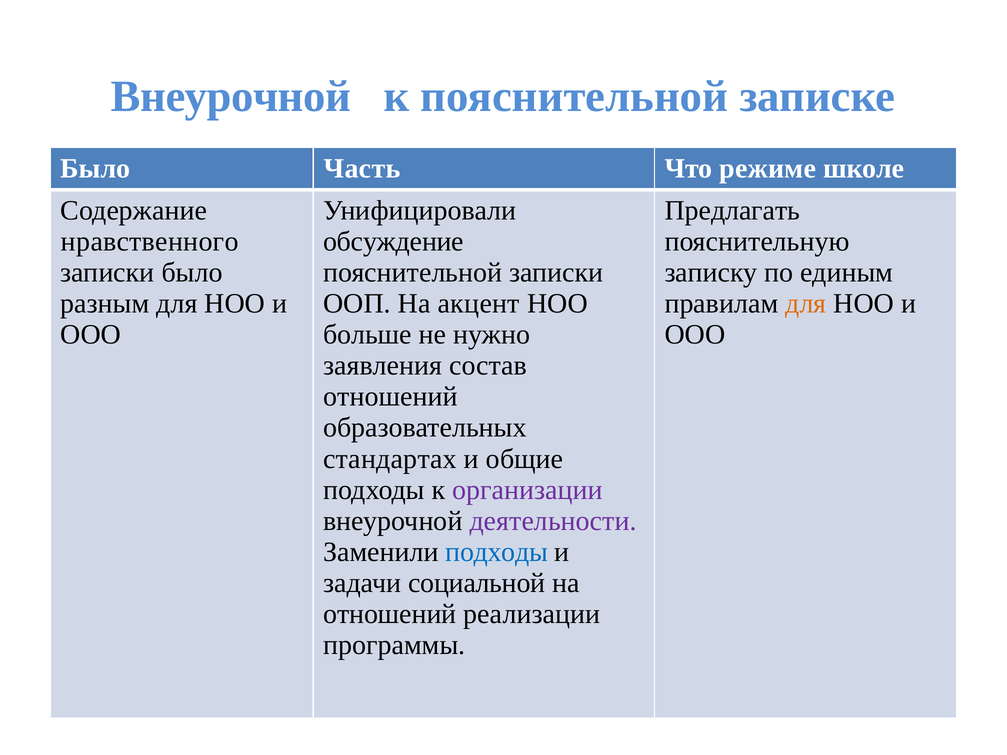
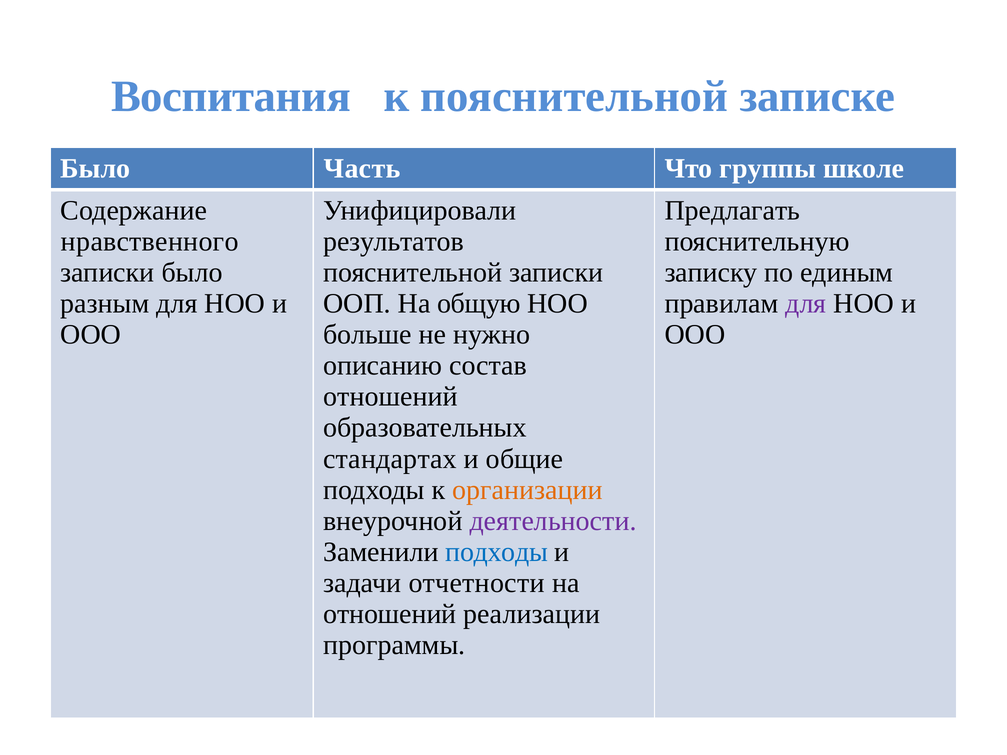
Внеурочной at (231, 96): Внеурочной -> Воспитания
режиме: режиме -> группы
обсуждение: обсуждение -> результатов
акцент: акцент -> общую
для at (806, 304) colour: orange -> purple
заявления: заявления -> описанию
организации colour: purple -> orange
социальной: социальной -> отчетности
